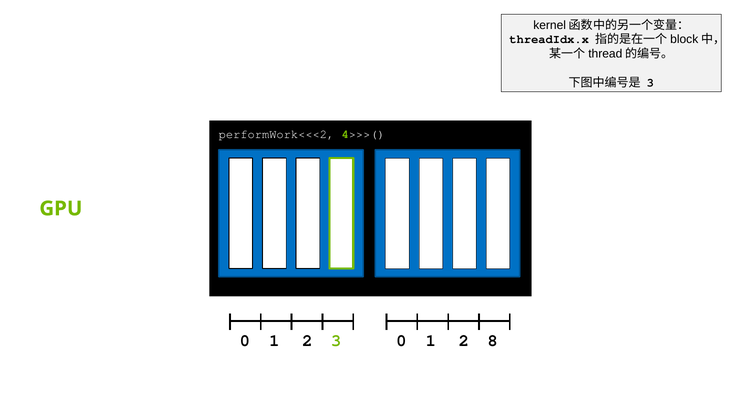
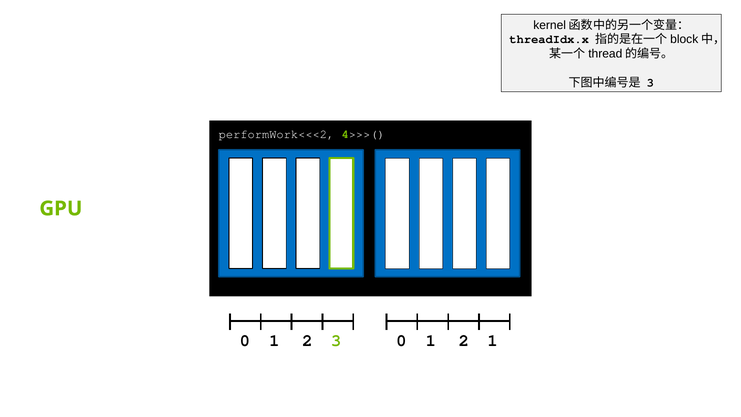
2 8: 8 -> 1
